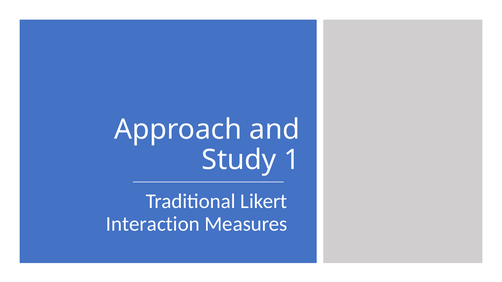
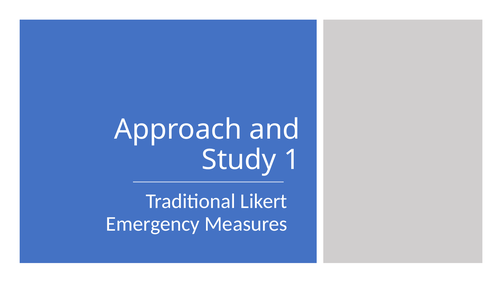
Interaction: Interaction -> Emergency
